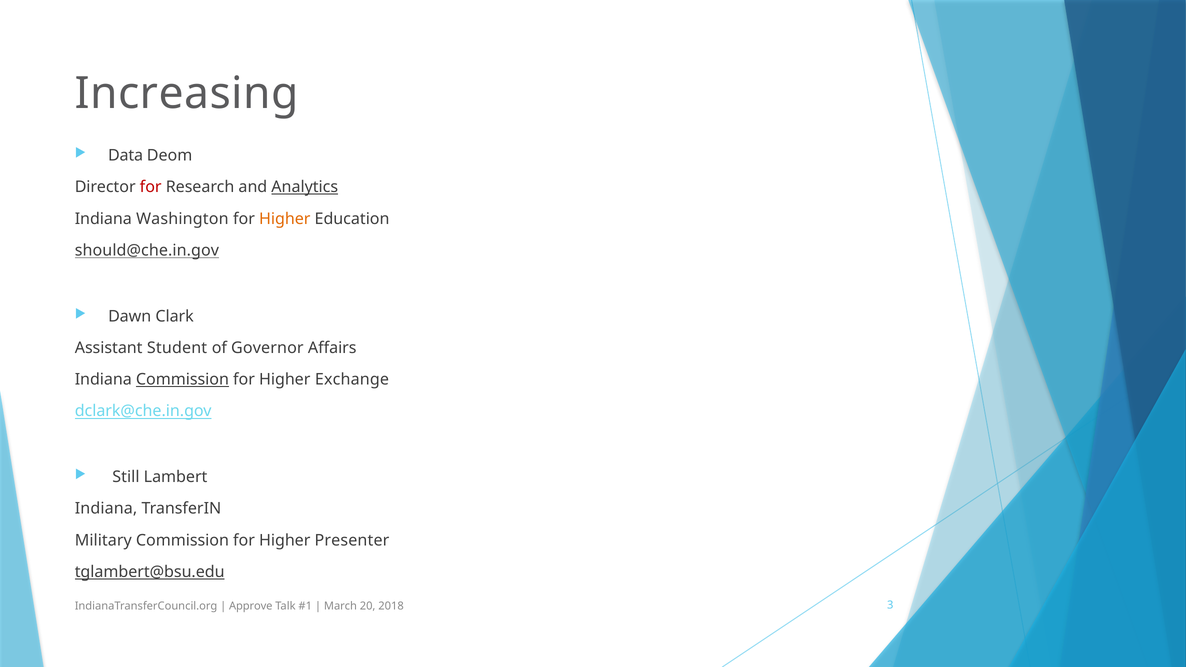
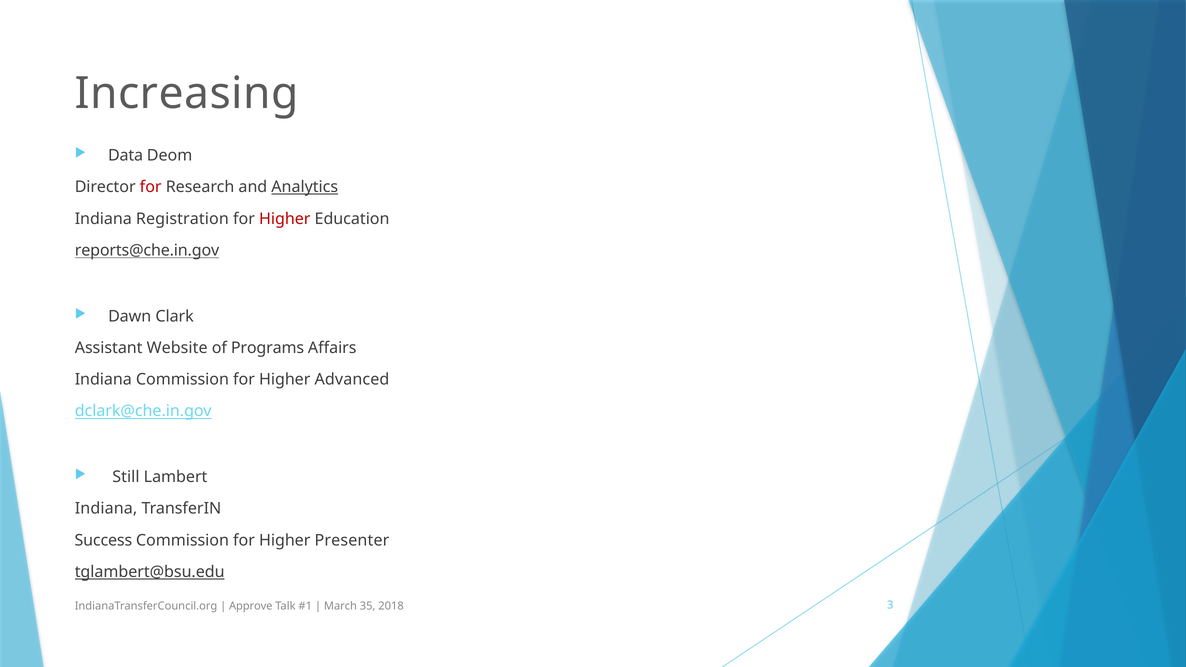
Washington: Washington -> Registration
Higher at (285, 219) colour: orange -> red
should@che.in.gov: should@che.in.gov -> reports@che.in.gov
Student: Student -> Website
Governor: Governor -> Programs
Commission at (182, 380) underline: present -> none
Exchange: Exchange -> Advanced
Military: Military -> Success
20: 20 -> 35
